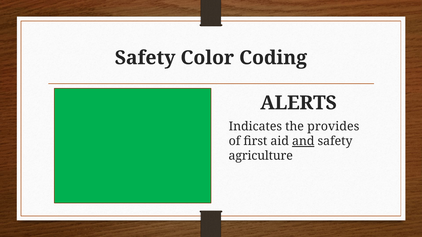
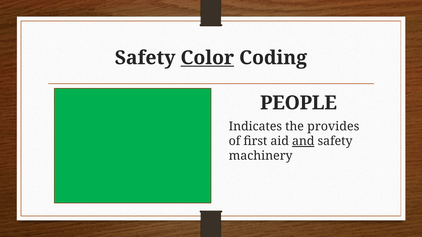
Color underline: none -> present
ALERTS: ALERTS -> PEOPLE
agriculture: agriculture -> machinery
